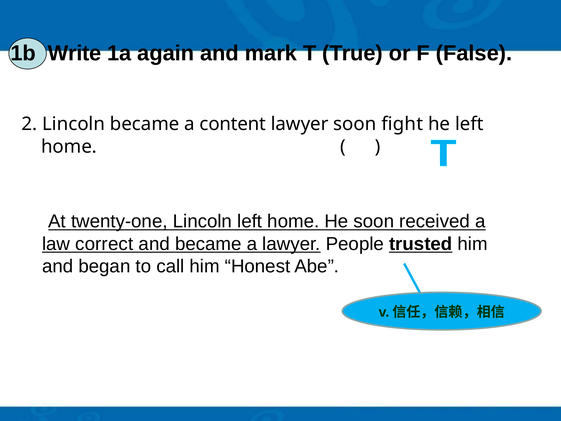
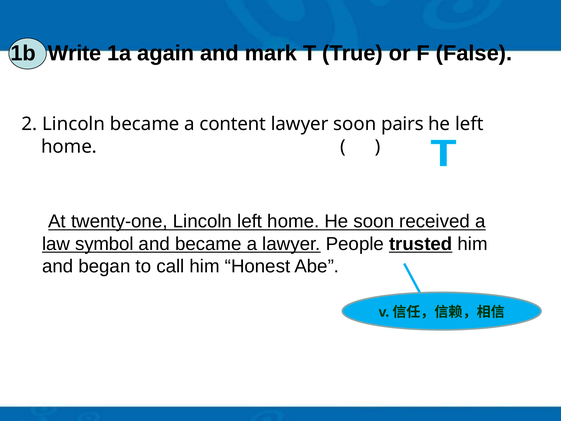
fight: fight -> pairs
correct: correct -> symbol
